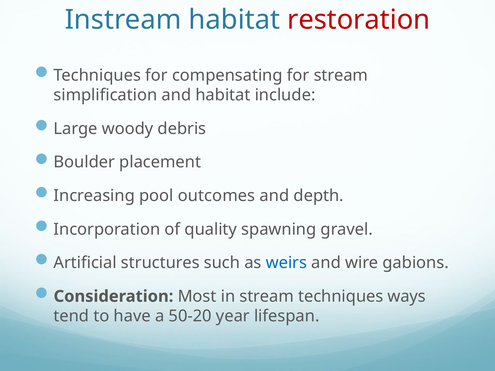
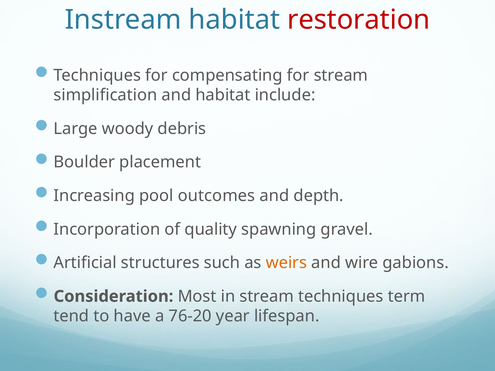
weirs colour: blue -> orange
ways: ways -> term
50-20: 50-20 -> 76-20
